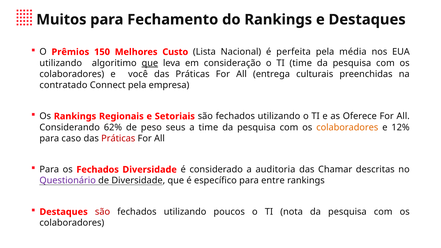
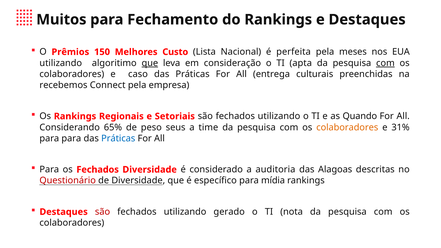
média: média -> meses
TI time: time -> apta
com at (385, 63) underline: none -> present
você: você -> caso
contratado: contratado -> recebemos
Oferece: Oferece -> Quando
62%: 62% -> 65%
12%: 12% -> 31%
para caso: caso -> para
Práticas at (118, 138) colour: red -> blue
Chamar: Chamar -> Alagoas
Questionário colour: purple -> red
entre: entre -> mídia
poucos: poucos -> gerado
